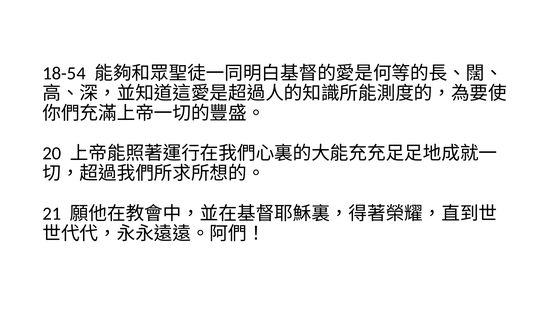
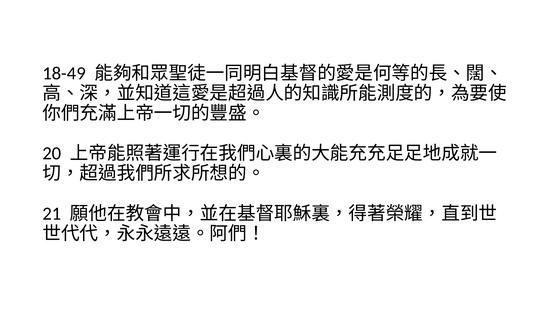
18-54: 18-54 -> 18-49
